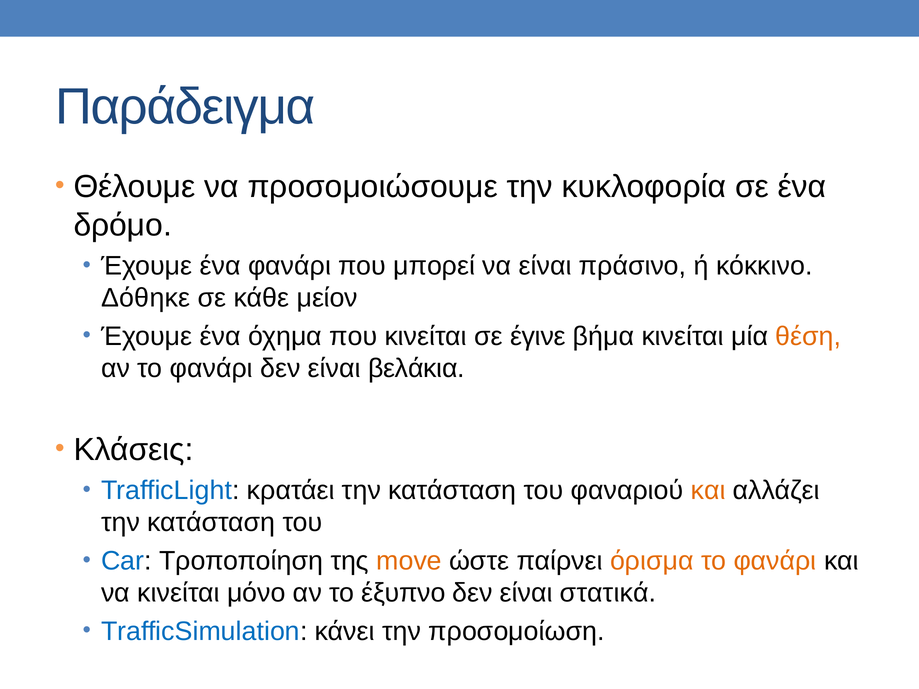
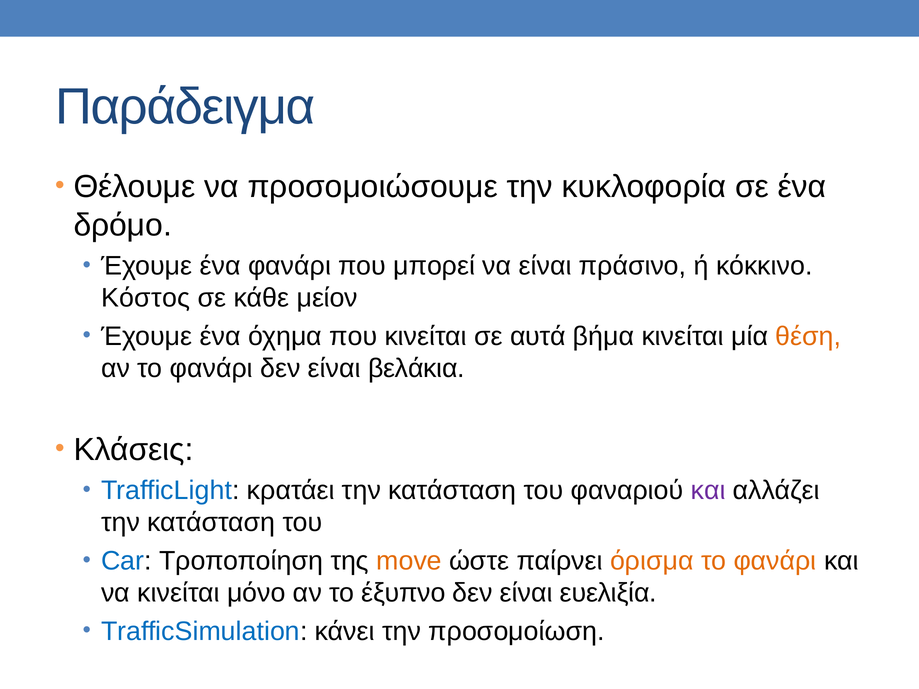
Δόθηκε: Δόθηκε -> Κόστος
έγινε: έγινε -> αυτά
και at (708, 491) colour: orange -> purple
στατικά: στατικά -> ευελιξία
